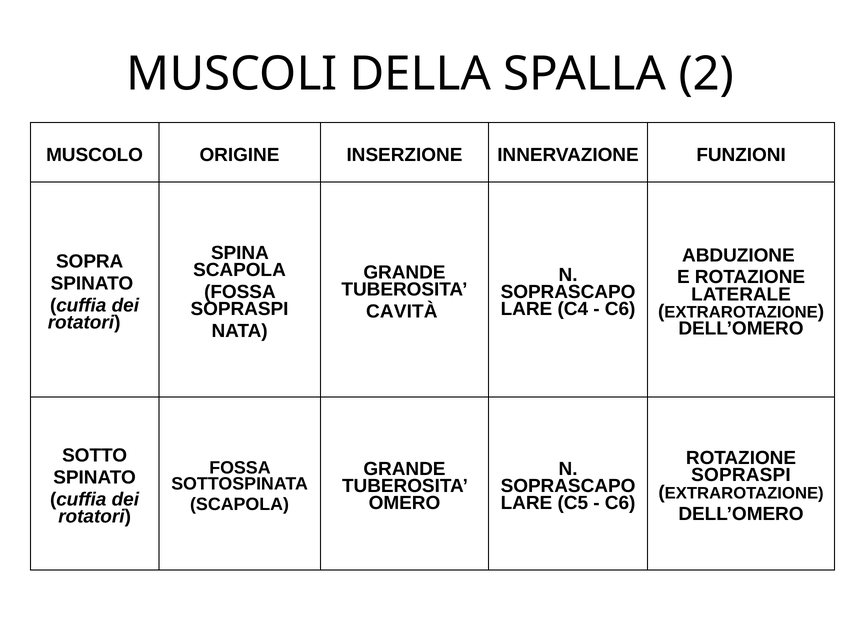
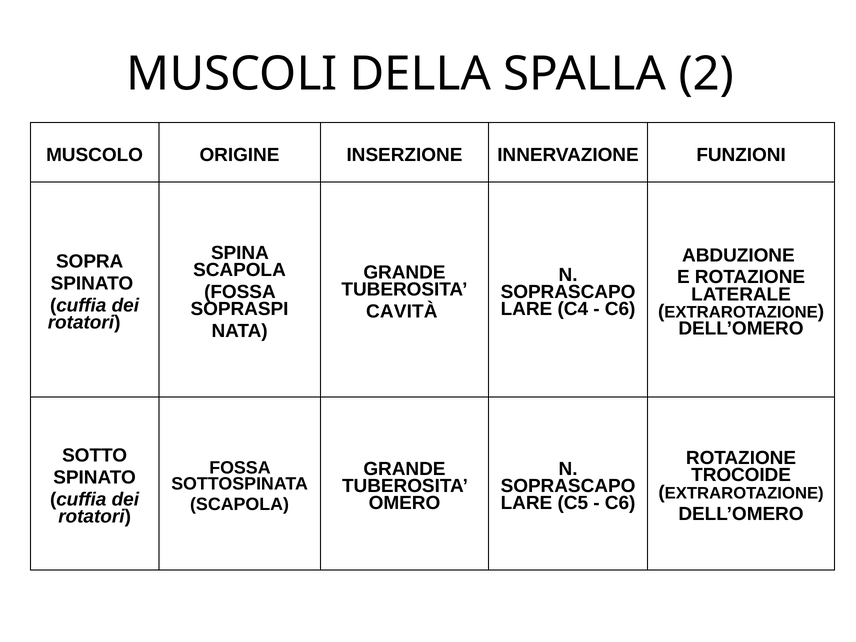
SOPRASPI at (741, 475): SOPRASPI -> TROCOIDE
